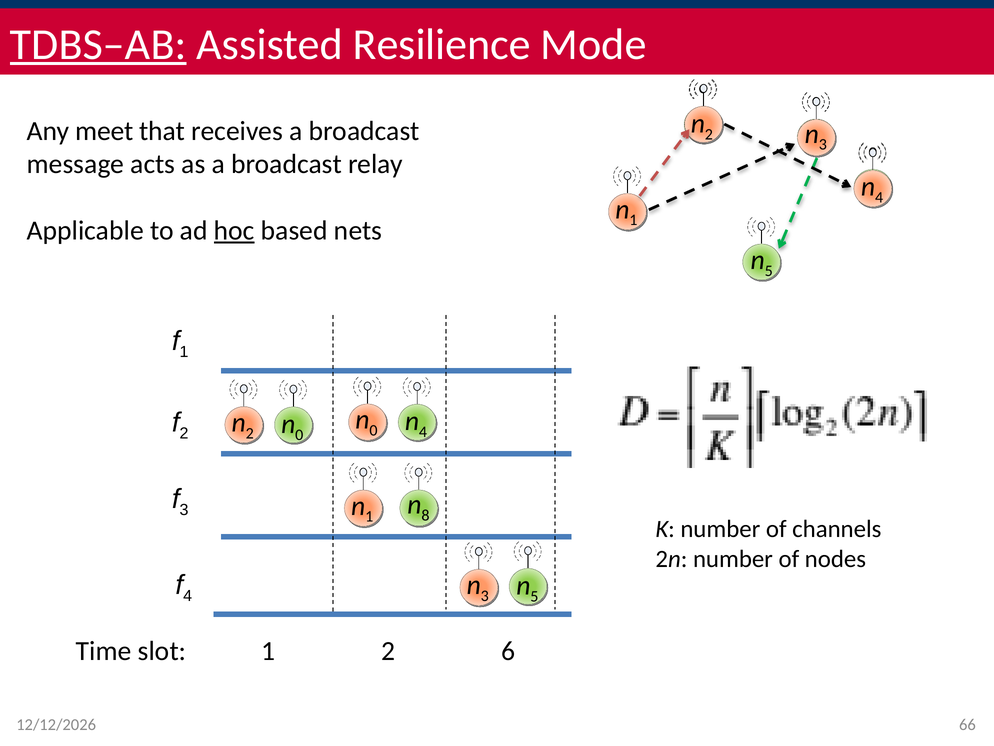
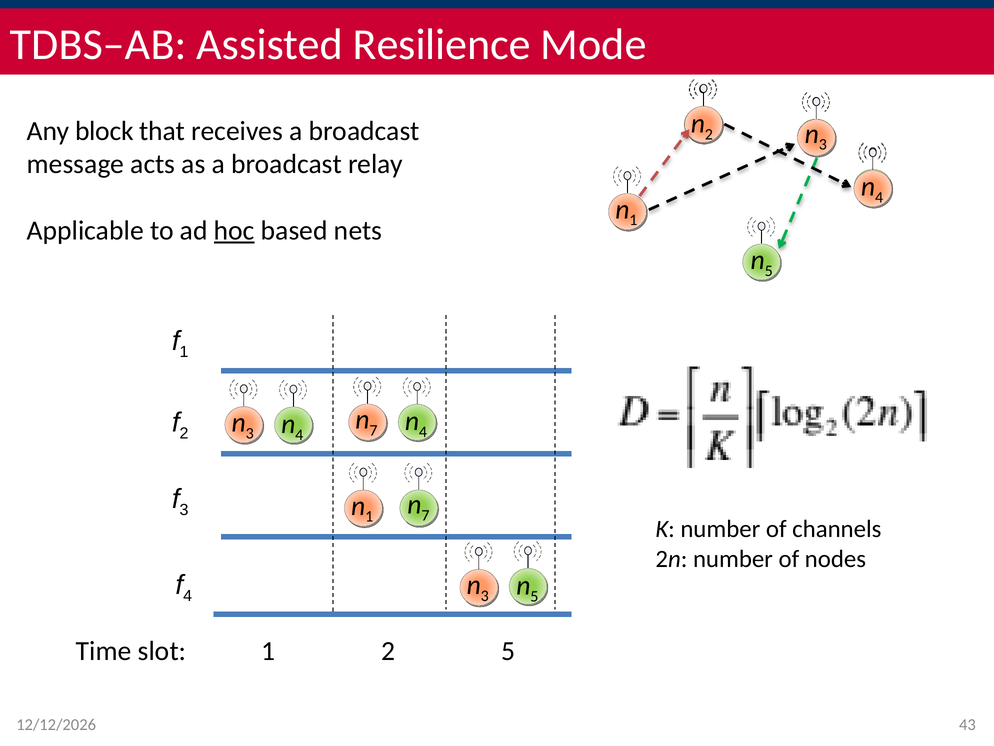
TDBS–AB underline: present -> none
meet: meet -> block
0 at (374, 430): 0 -> 7
2 at (250, 433): 2 -> 3
0 at (299, 434): 0 -> 4
8 at (425, 515): 8 -> 7
2 6: 6 -> 5
66: 66 -> 43
